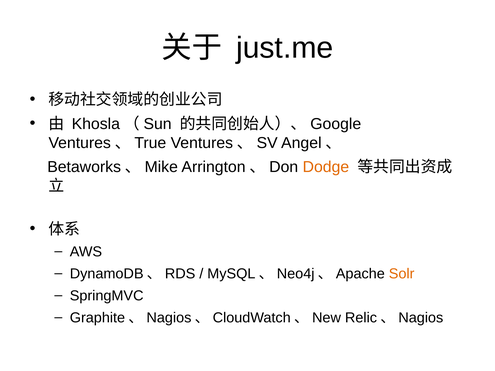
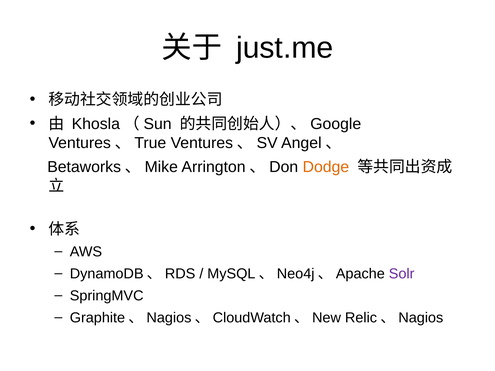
Solr colour: orange -> purple
